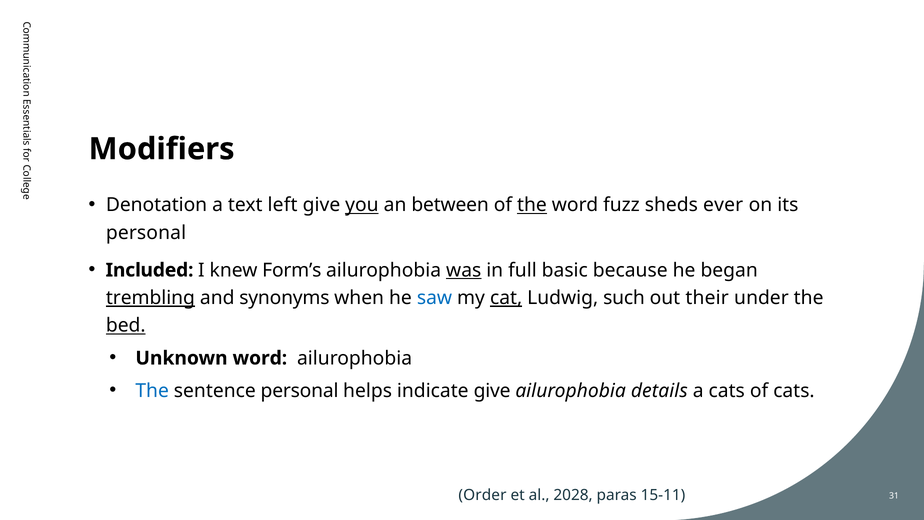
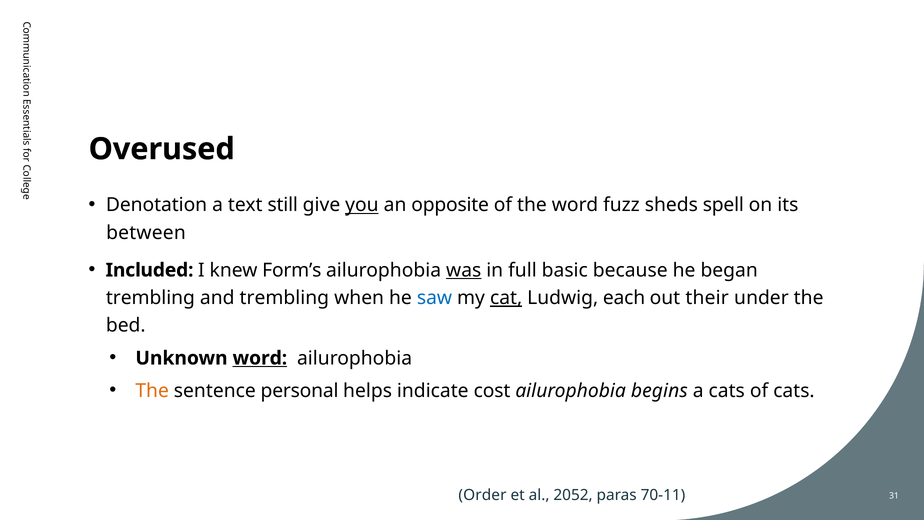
Modifiers: Modifiers -> Overused
left: left -> still
between: between -> opposite
the at (532, 205) underline: present -> none
ever: ever -> spell
personal at (146, 233): personal -> between
trembling at (150, 298) underline: present -> none
and synonyms: synonyms -> trembling
such: such -> each
bed underline: present -> none
word at (260, 358) underline: none -> present
The at (152, 391) colour: blue -> orange
indicate give: give -> cost
details: details -> begins
2028: 2028 -> 2052
15-11: 15-11 -> 70-11
